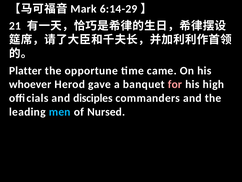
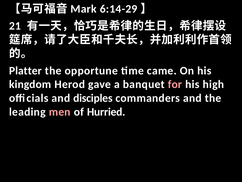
whoever: whoever -> kingdom
men colour: light blue -> pink
Nursed: Nursed -> Hurried
